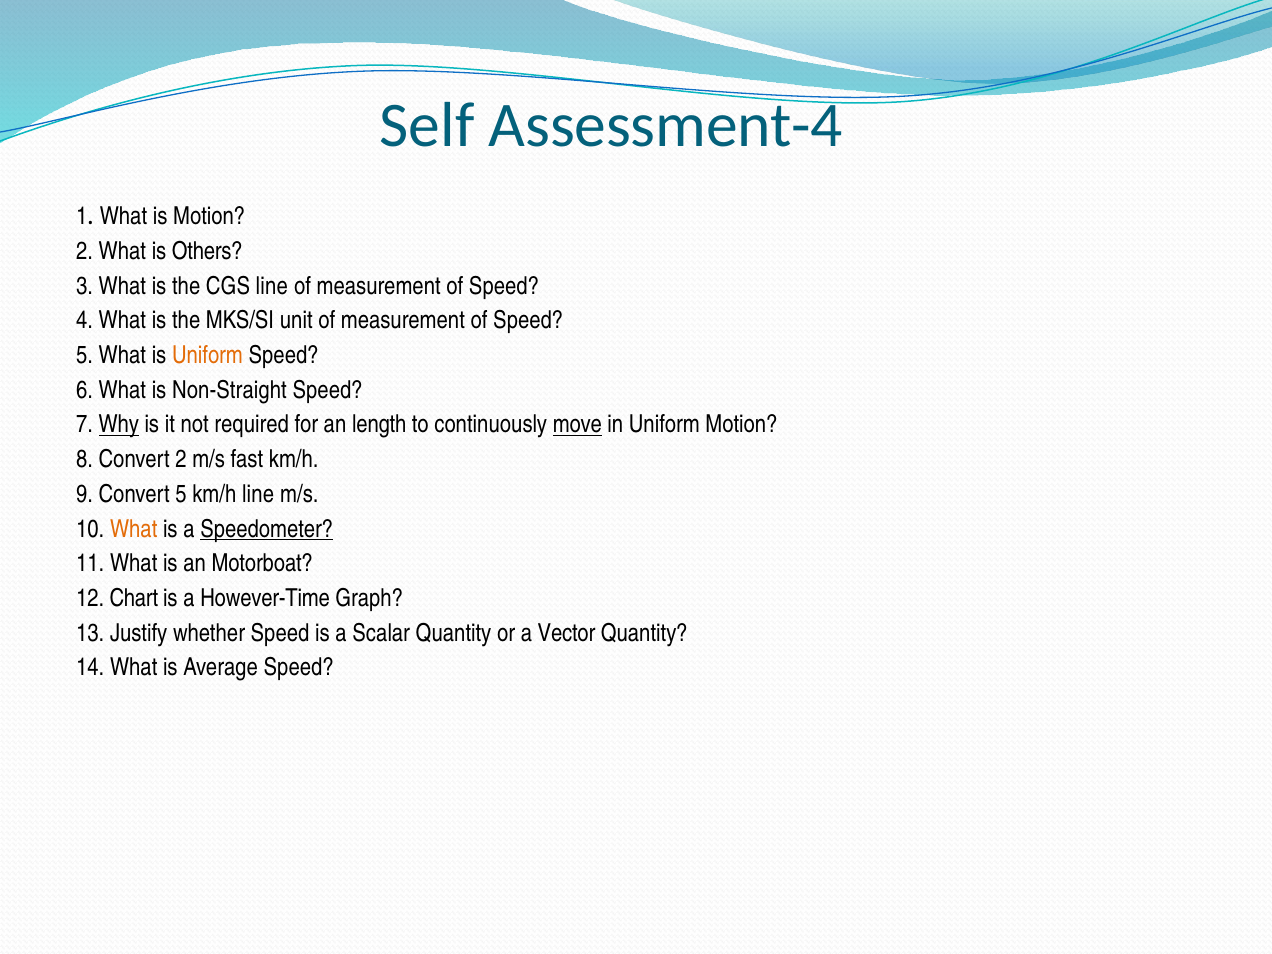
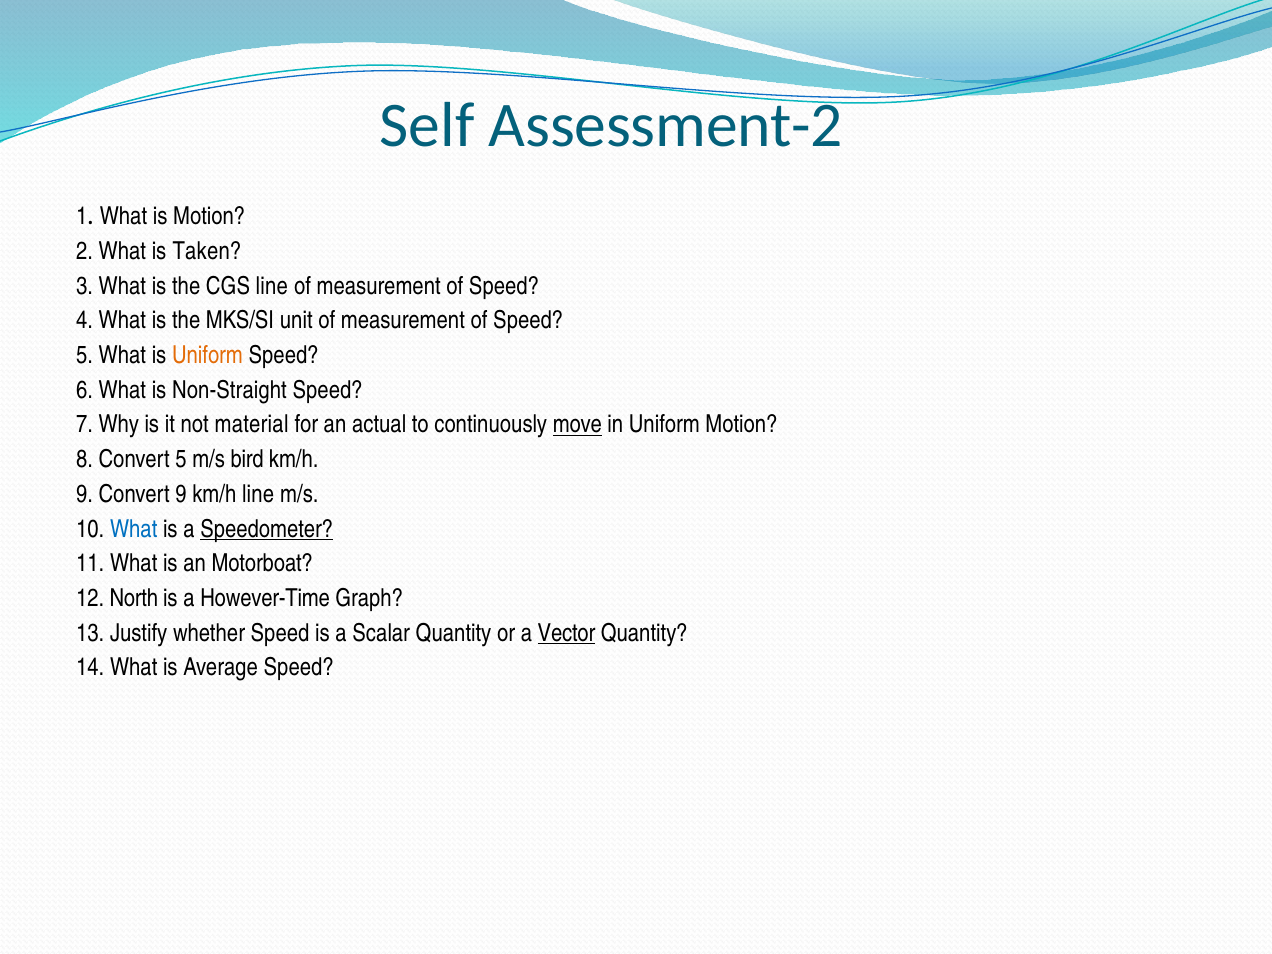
Assessment-4: Assessment-4 -> Assessment-2
Others: Others -> Taken
Why underline: present -> none
required: required -> material
length: length -> actual
Convert 2: 2 -> 5
fast: fast -> bird
Convert 5: 5 -> 9
What at (134, 529) colour: orange -> blue
Chart: Chart -> North
Vector underline: none -> present
